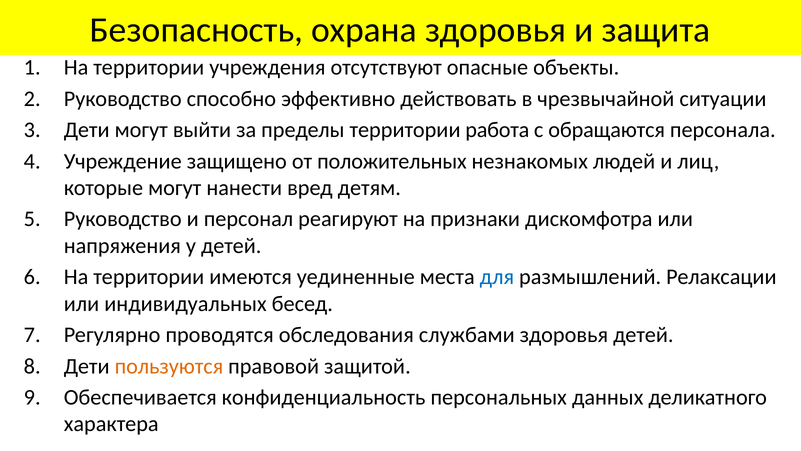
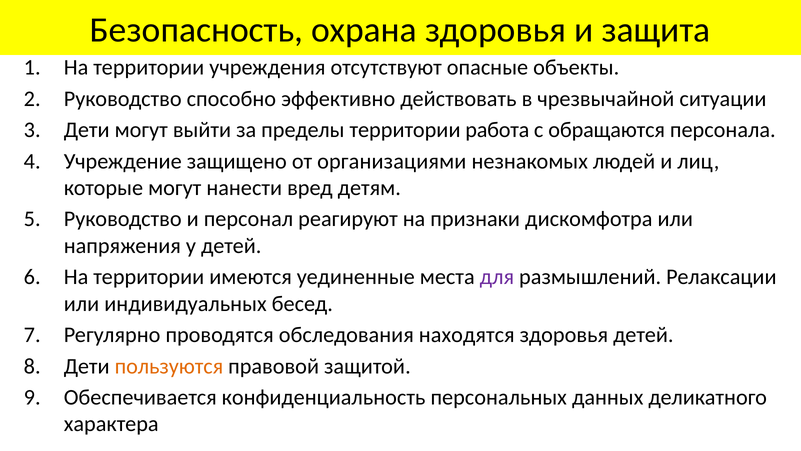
положительных: положительных -> организациями
для colour: blue -> purple
службами: службами -> находятся
